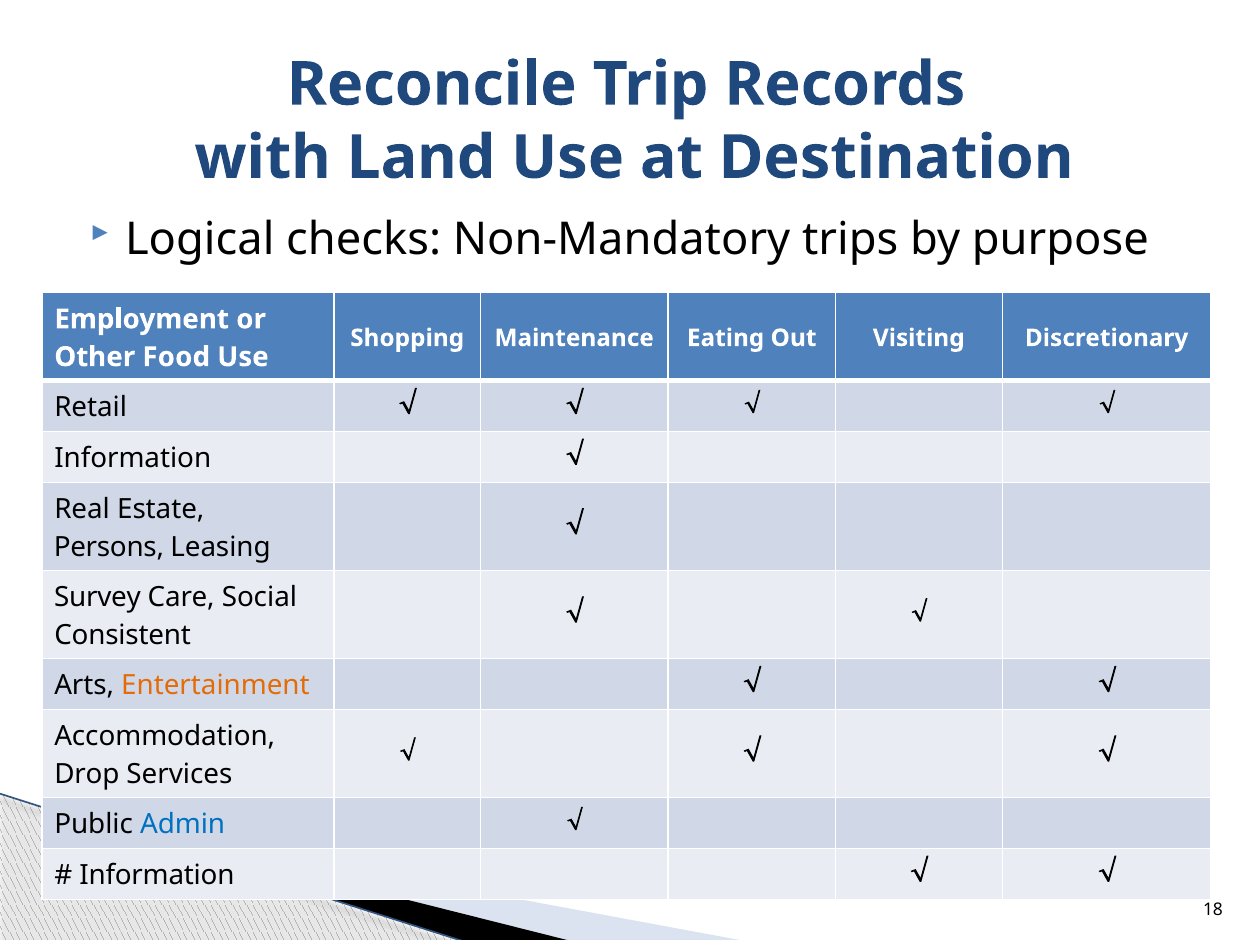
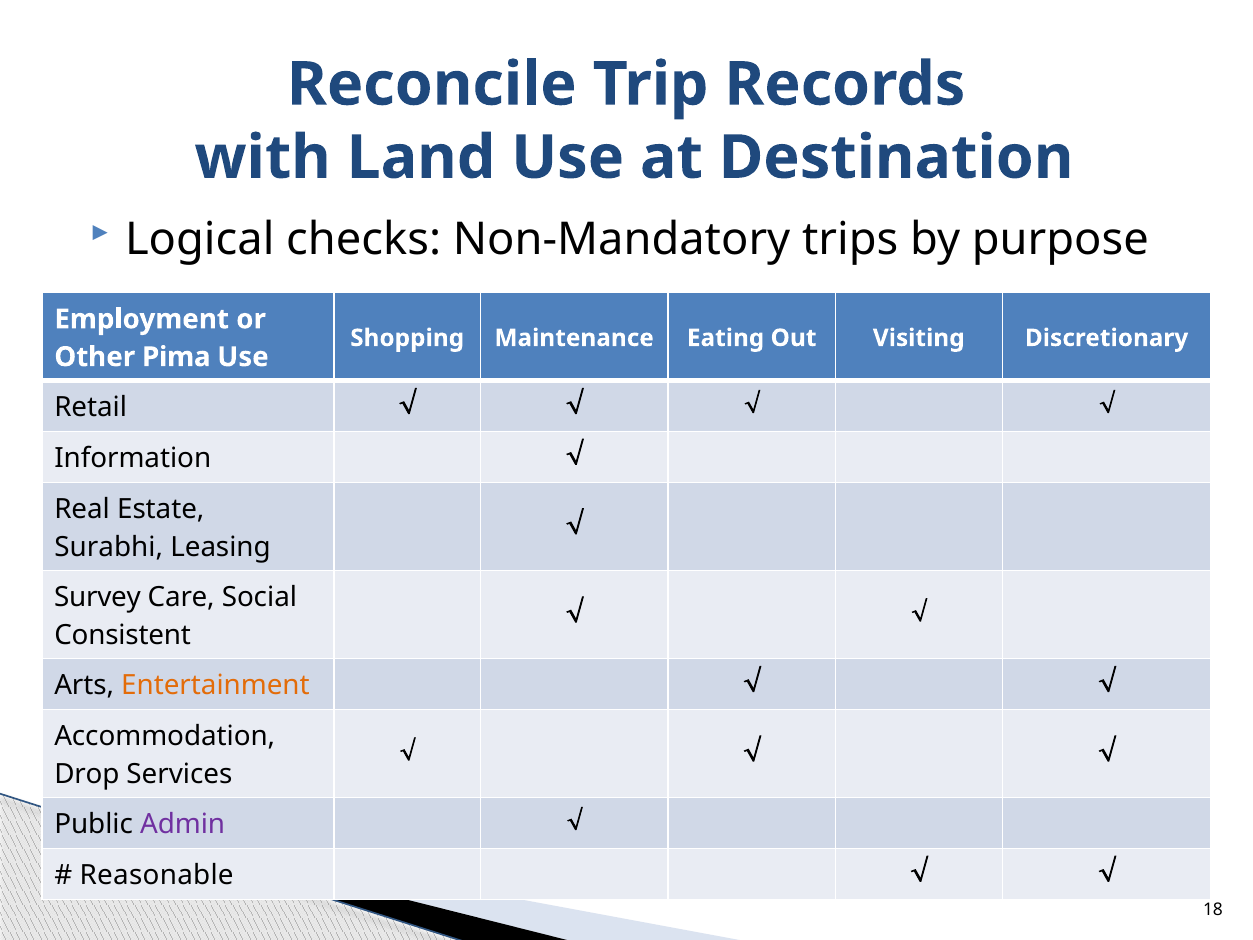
Food: Food -> Pima
Persons: Persons -> Surabhi
Admin colour: blue -> purple
Information at (157, 875): Information -> Reasonable
